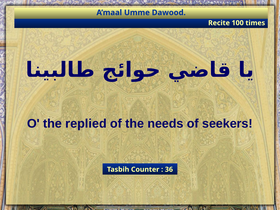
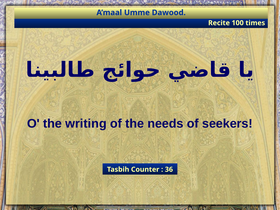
replied: replied -> writing
